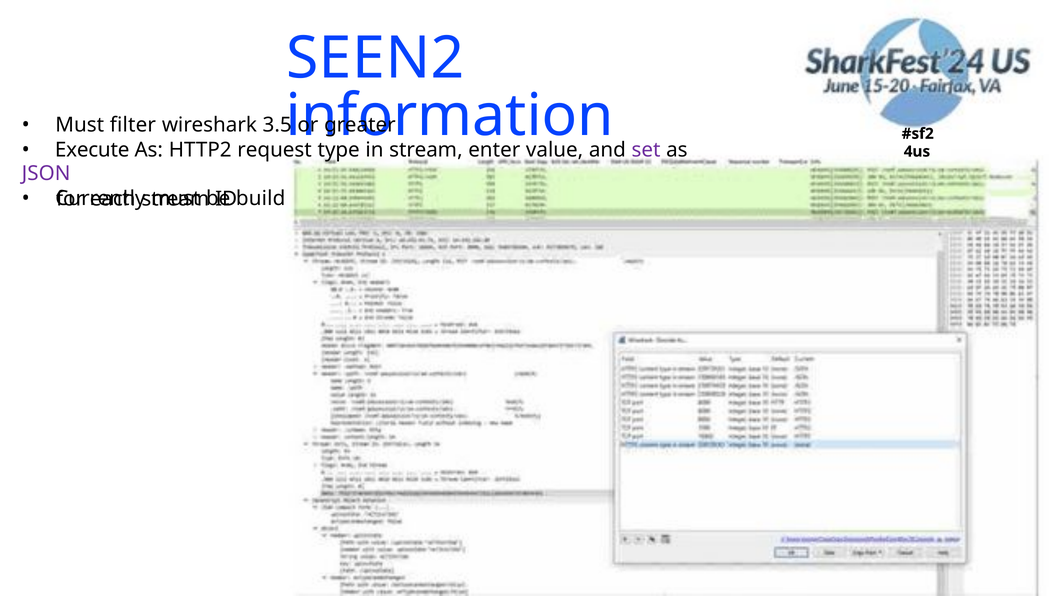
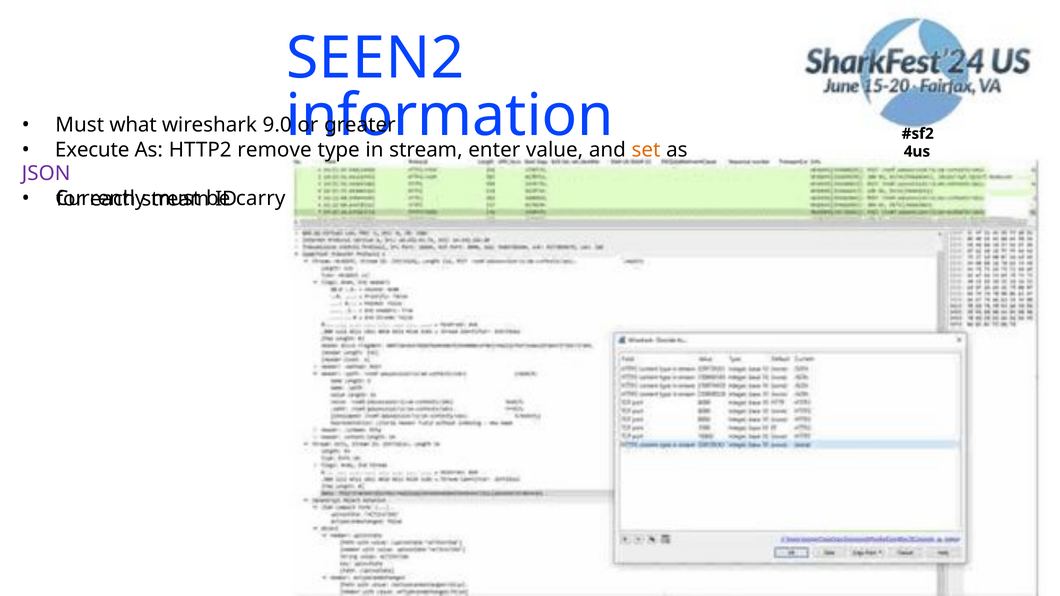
filter: filter -> what
3.5: 3.5 -> 9.0
request: request -> remove
set colour: purple -> orange
build: build -> carry
